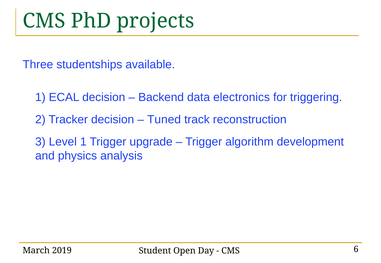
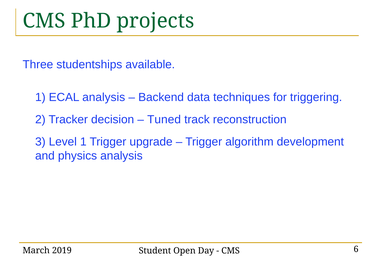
ECAL decision: decision -> analysis
electronics: electronics -> techniques
